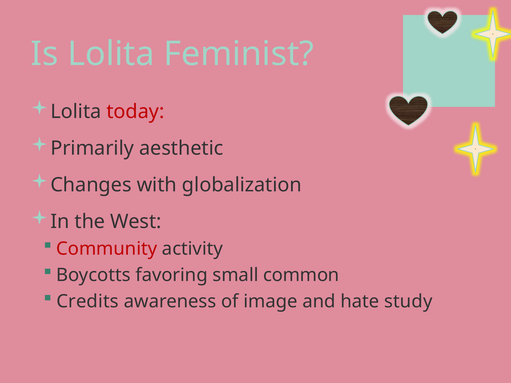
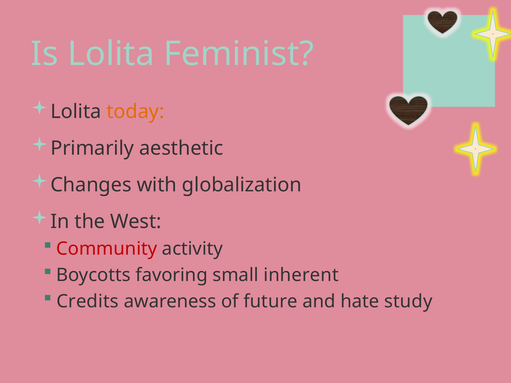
today colour: red -> orange
common: common -> inherent
image: image -> future
